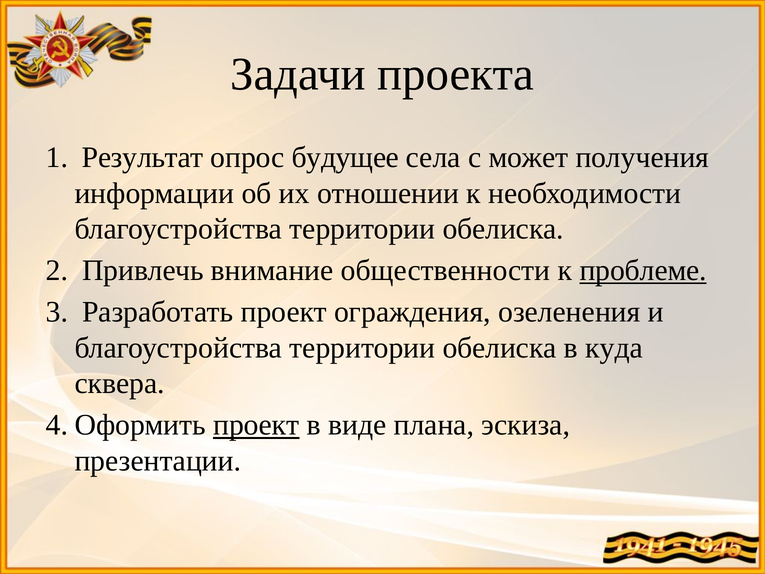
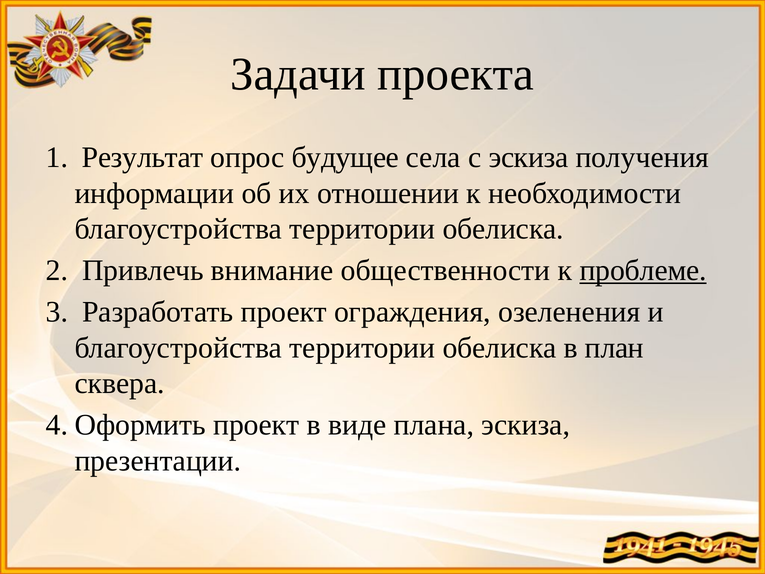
с может: может -> эскиза
куда: куда -> план
проект at (256, 425) underline: present -> none
